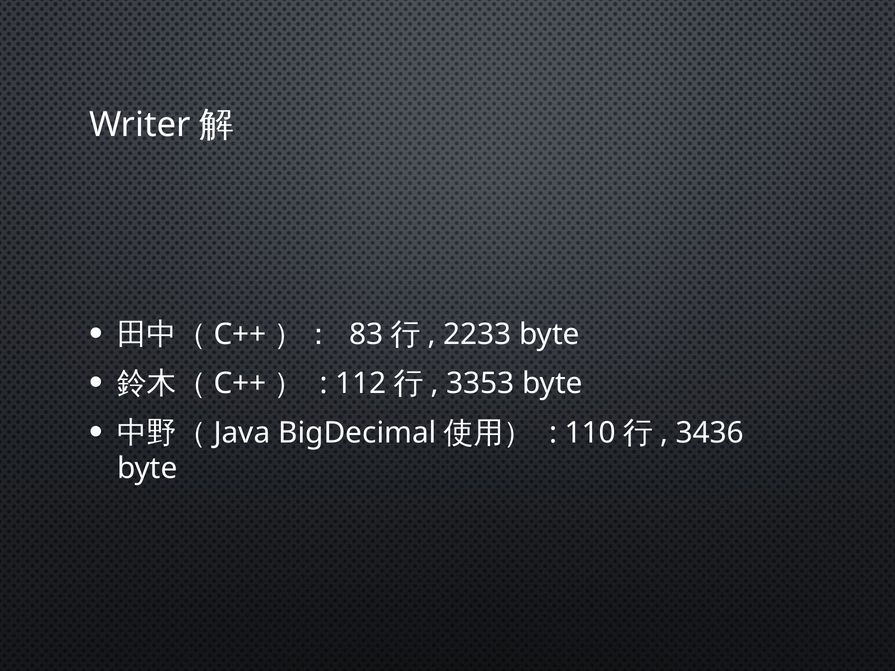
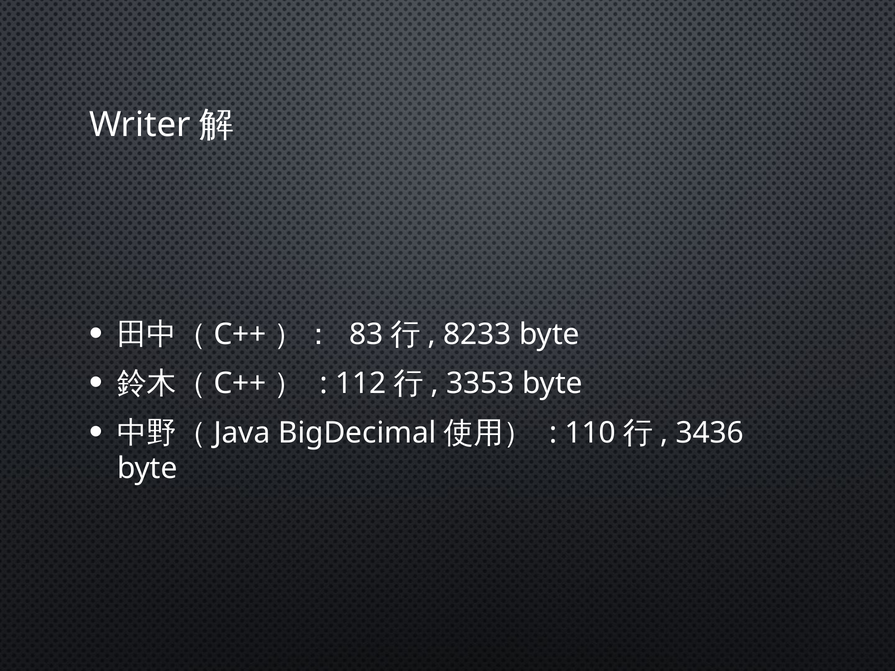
2233: 2233 -> 8233
